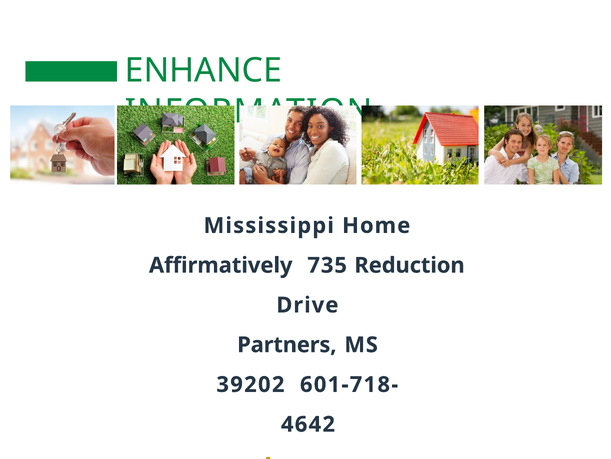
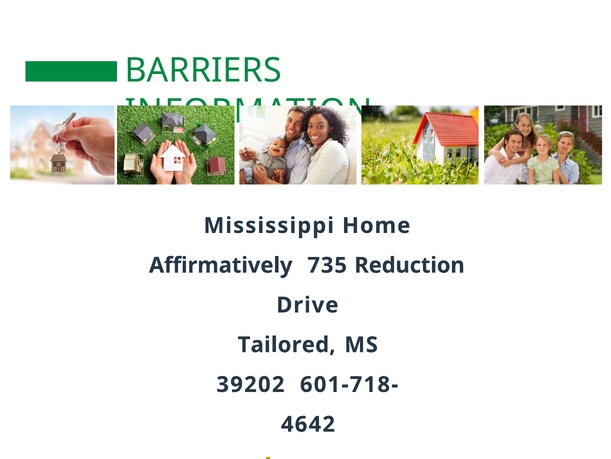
ENHANCE: ENHANCE -> BARRIERS
Partners: Partners -> Tailored
